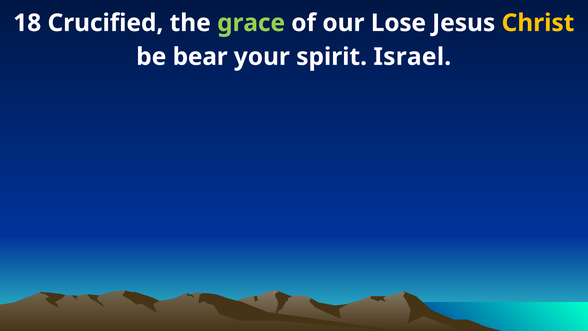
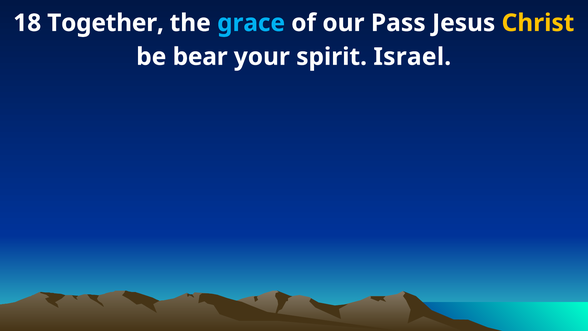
Crucified: Crucified -> Together
grace colour: light green -> light blue
Lose: Lose -> Pass
